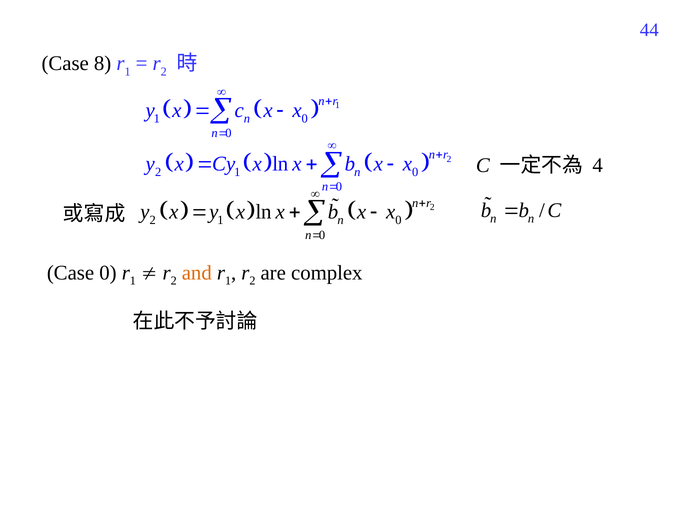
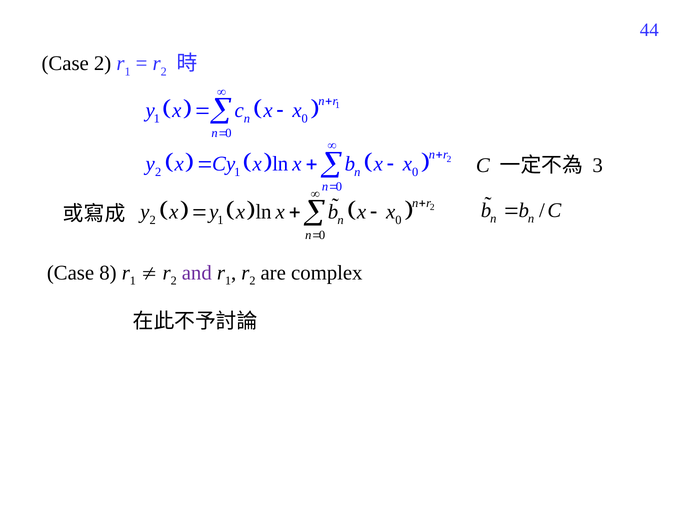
Case 8: 8 -> 2
4: 4 -> 3
Case 0: 0 -> 8
and colour: orange -> purple
